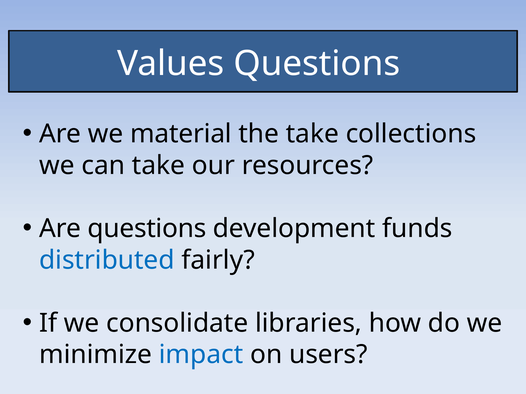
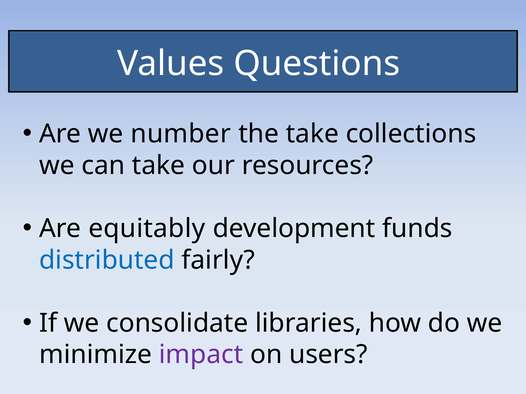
material: material -> number
Are questions: questions -> equitably
impact colour: blue -> purple
